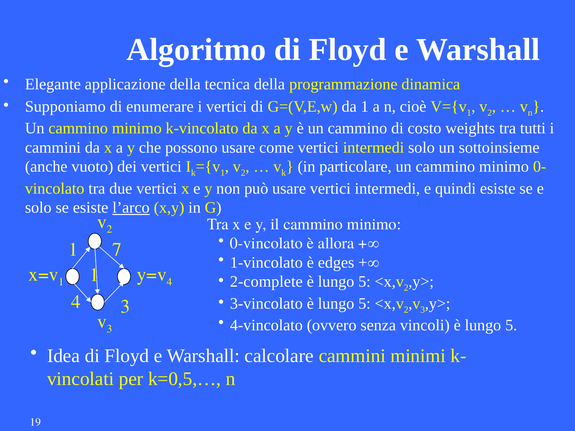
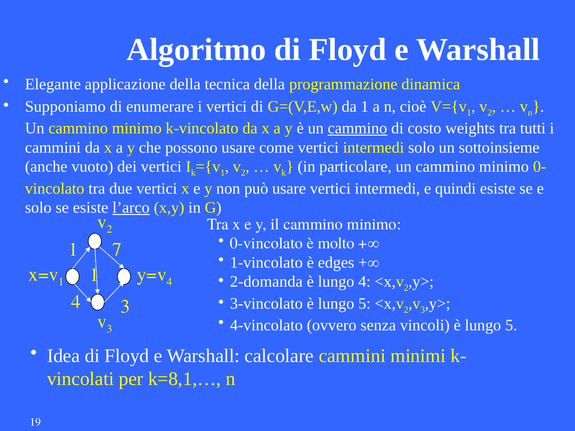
cammino at (357, 128) underline: none -> present
allora: allora -> molto
2-complete: 2-complete -> 2-domanda
5 at (364, 282): 5 -> 4
k=0,5,…: k=0,5,… -> k=8,1,…
